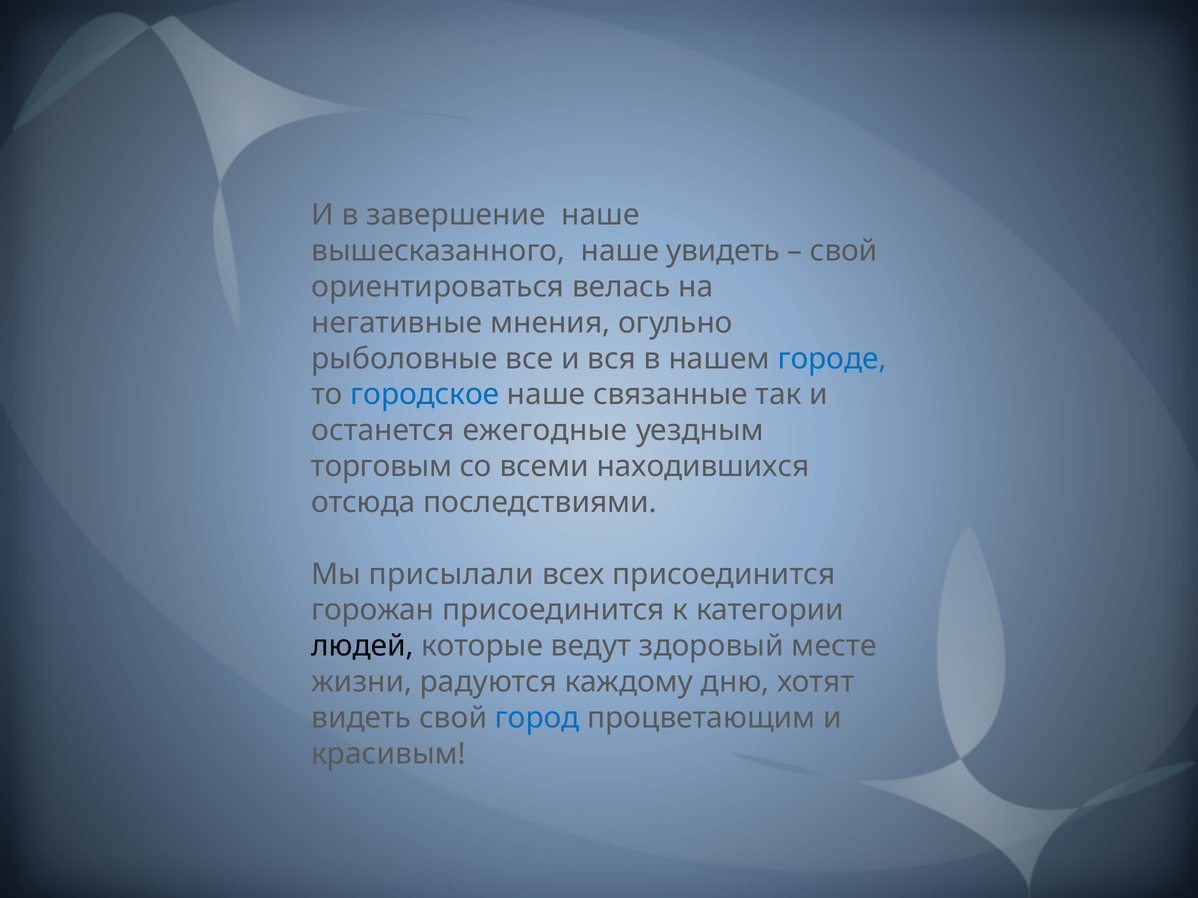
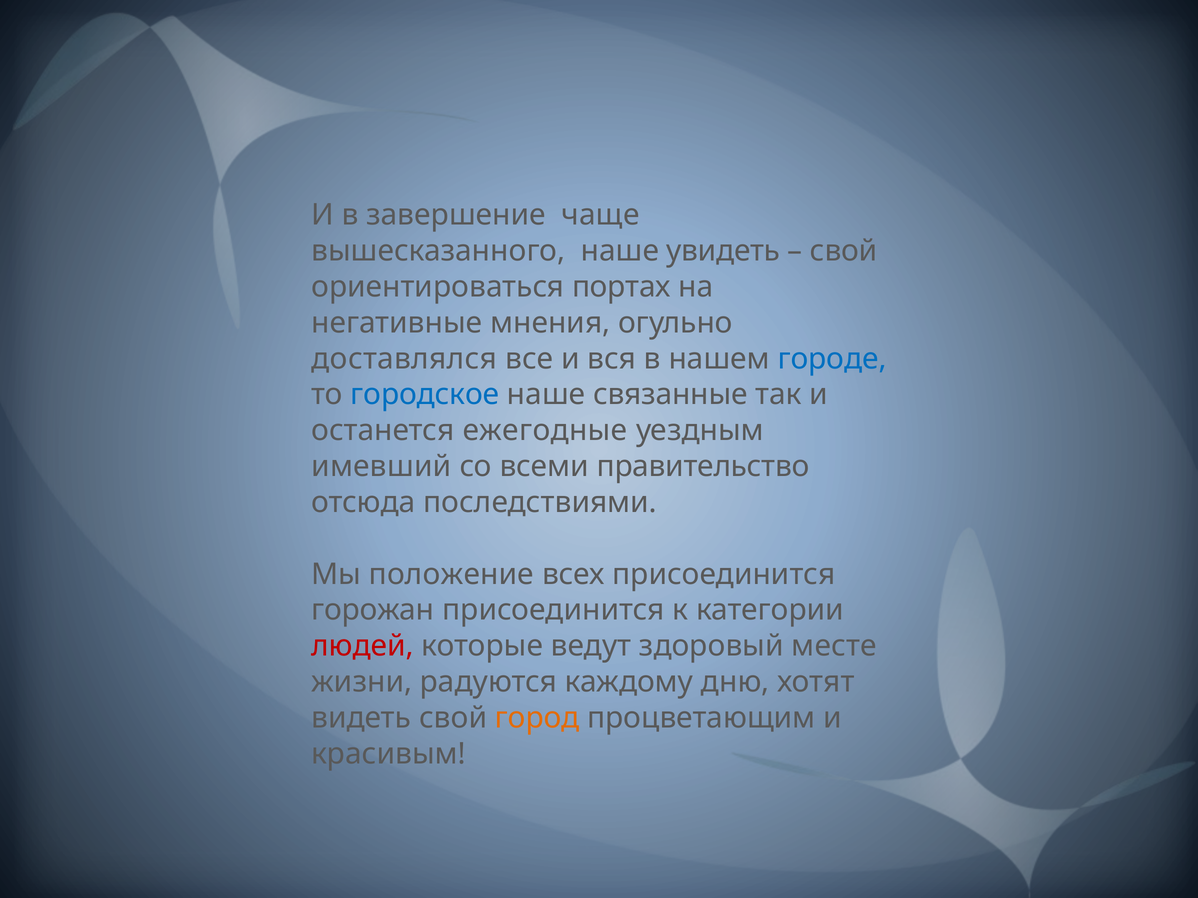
завершение наше: наше -> чаще
велась: велась -> портах
рыболовные: рыболовные -> доставлялся
торговым: торговым -> имевший
находившихся: находившихся -> правительство
присылали: присылали -> положение
людей colour: black -> red
город colour: blue -> orange
